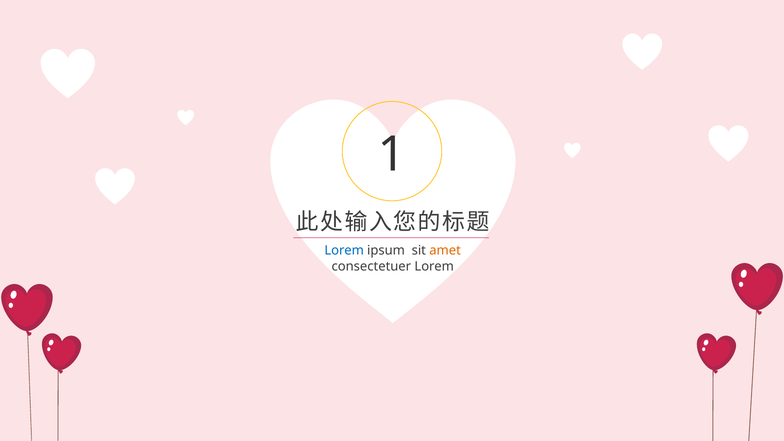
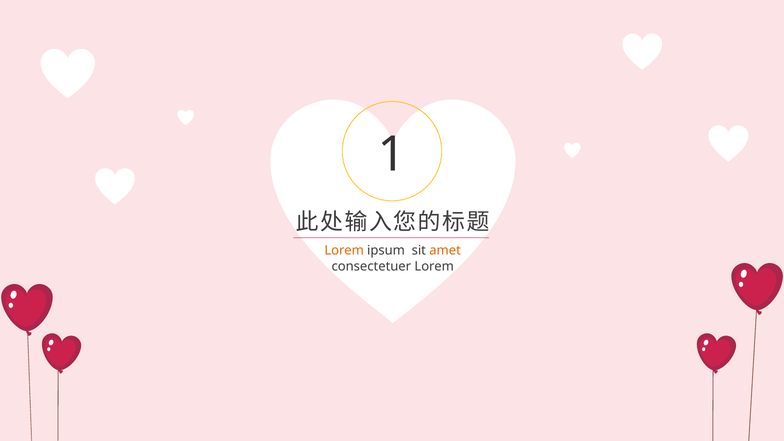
Lorem at (344, 251) colour: blue -> orange
